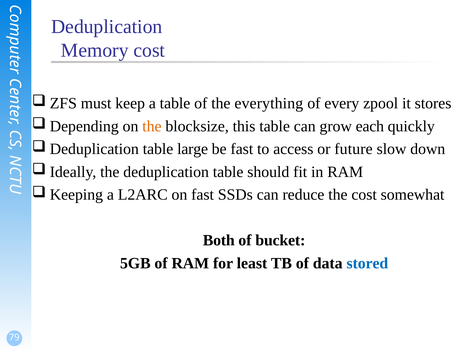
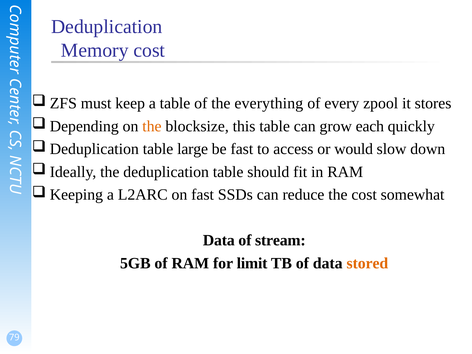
future: future -> would
Both at (219, 240): Both -> Data
bucket: bucket -> stream
least: least -> limit
stored colour: blue -> orange
